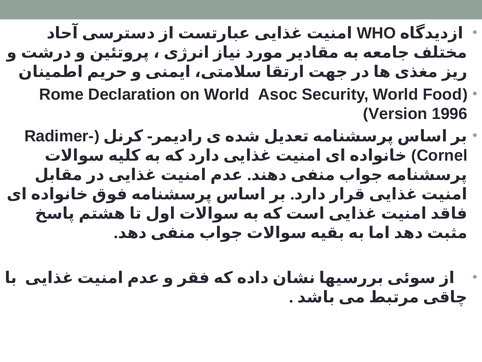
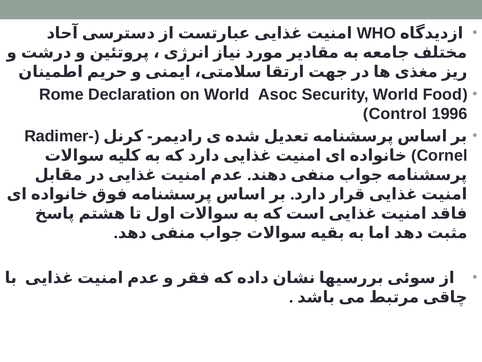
Version: Version -> Control
